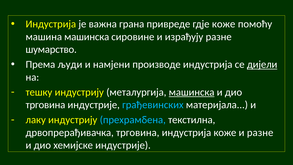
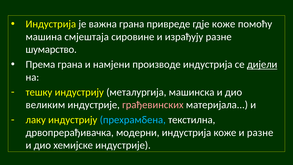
машина машинска: машинска -> смјештаја
Према људи: људи -> грана
машинска at (192, 92) underline: present -> none
трговина at (45, 105): трговина -> великим
грађевинских colour: light blue -> pink
дрвопрерађивачка трговина: трговина -> модерни
